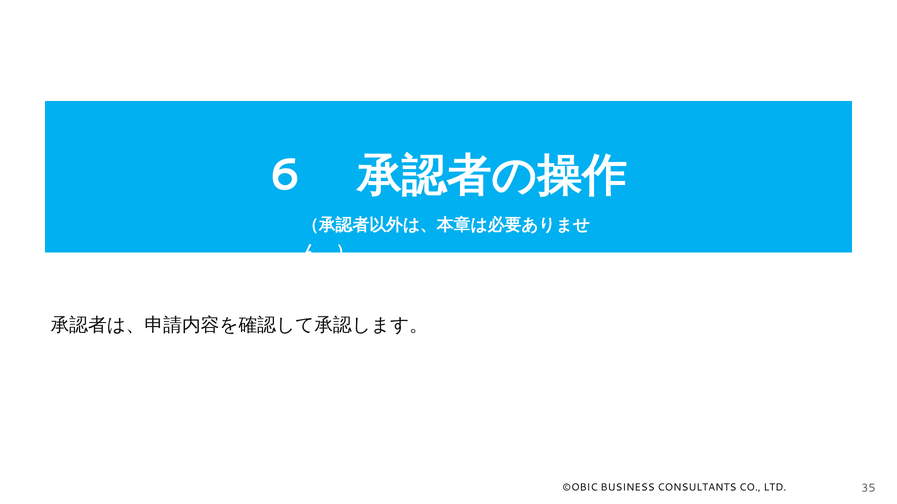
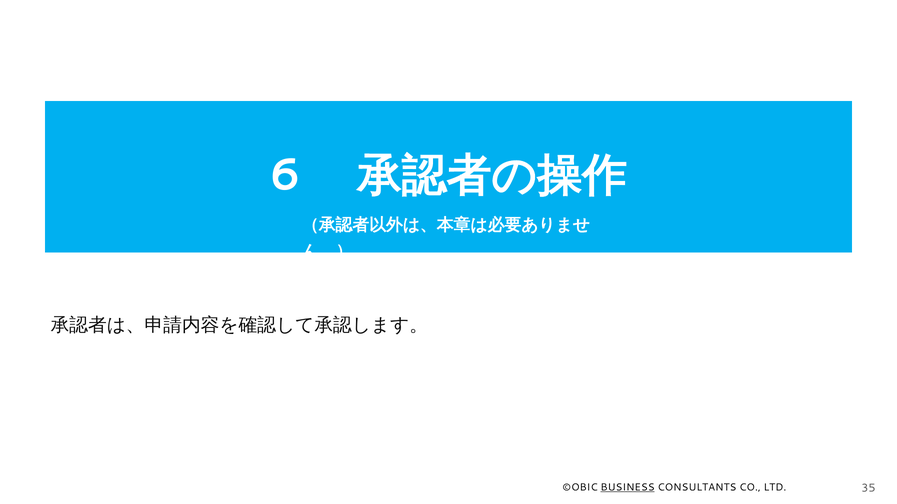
BUSINESS underline: none -> present
